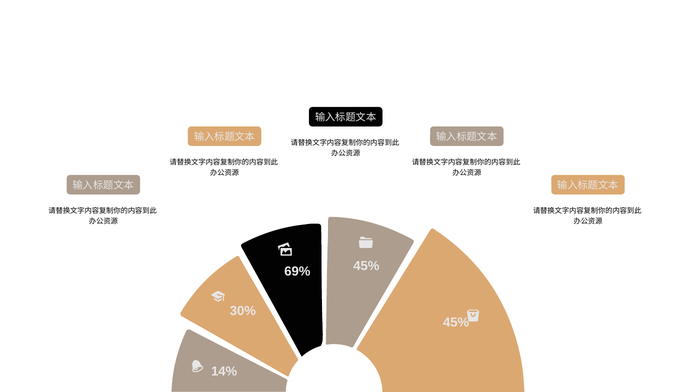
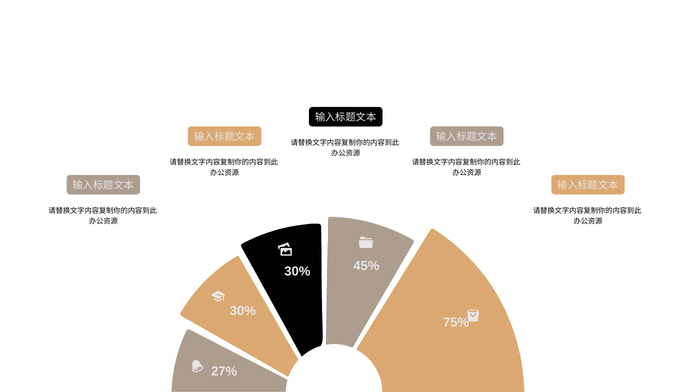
69% at (297, 271): 69% -> 30%
45% at (456, 322): 45% -> 75%
14%: 14% -> 27%
